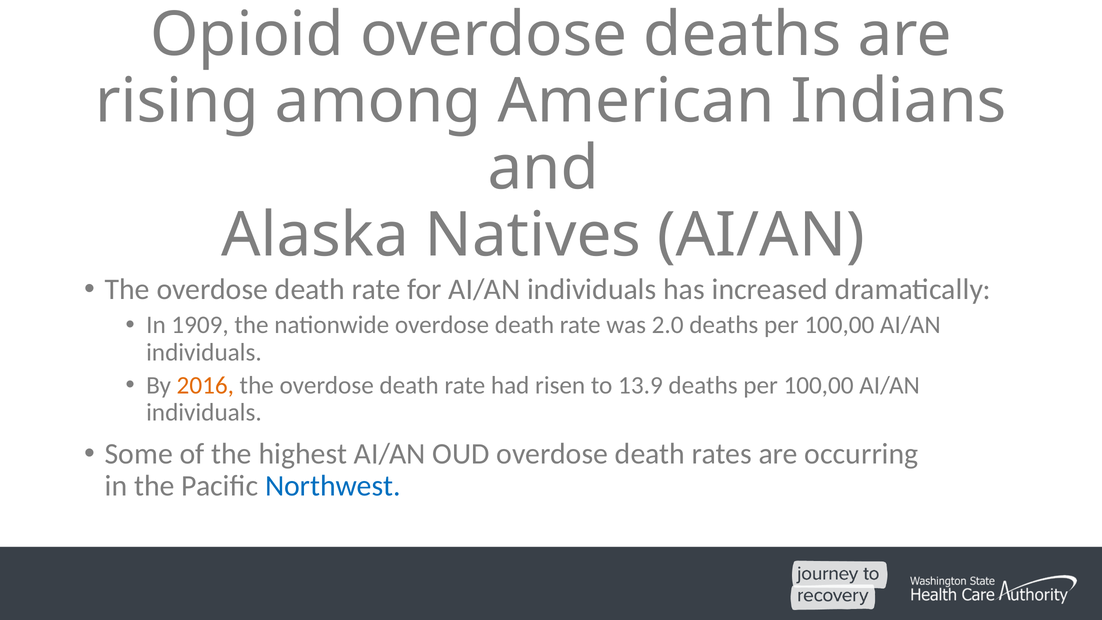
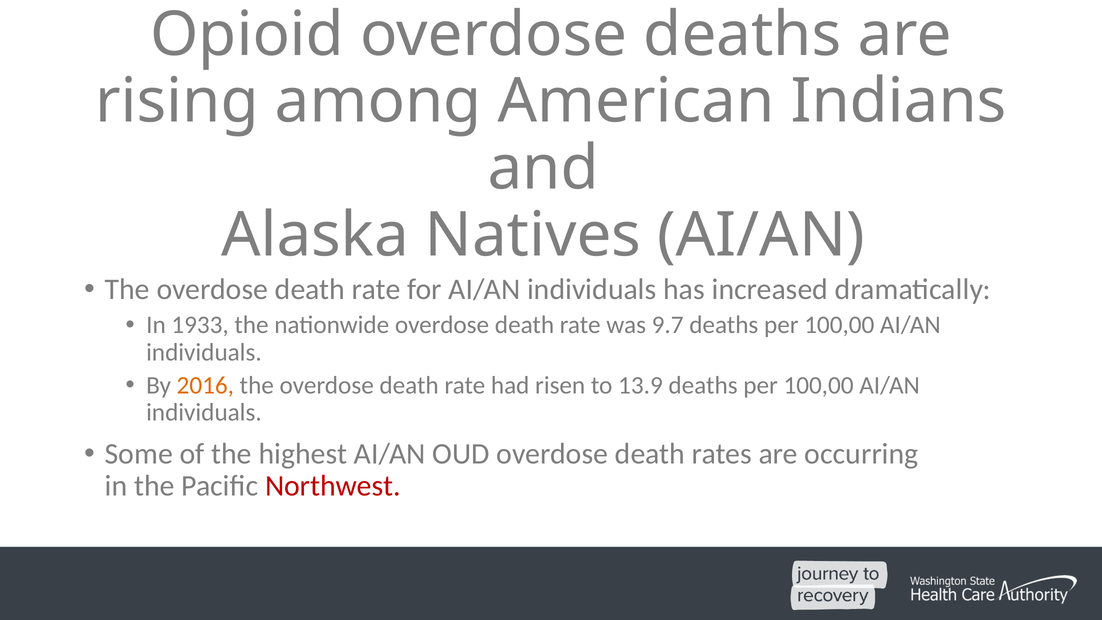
1909: 1909 -> 1933
2.0: 2.0 -> 9.7
Northwest colour: blue -> red
